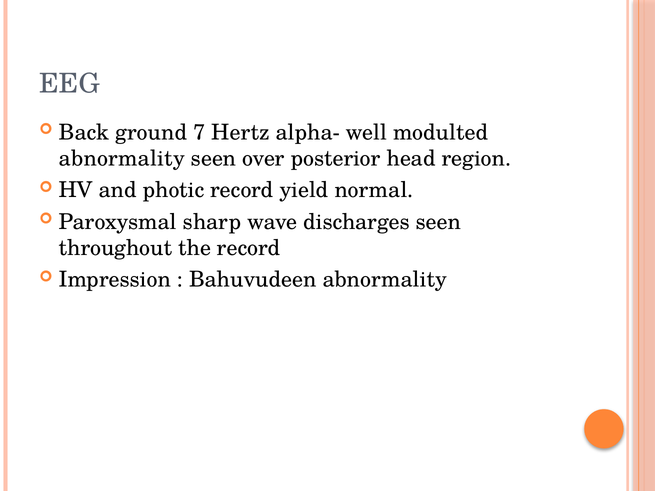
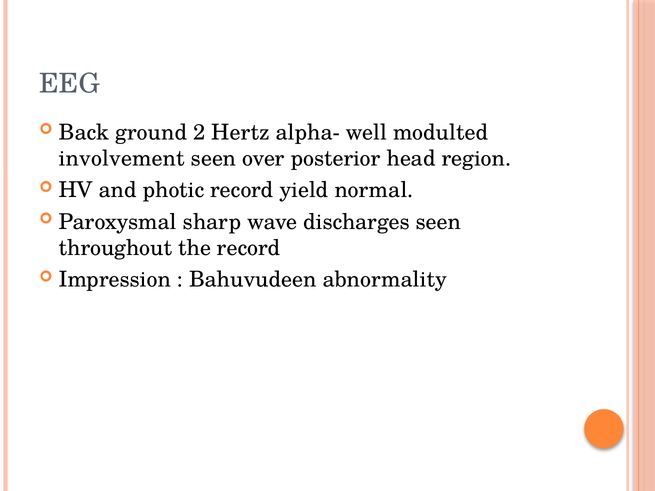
7: 7 -> 2
abnormality at (122, 159): abnormality -> involvement
